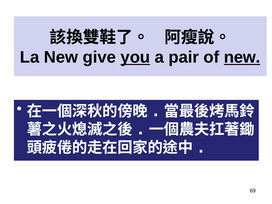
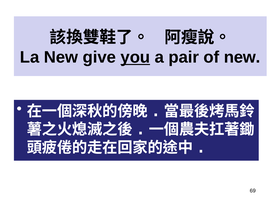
new at (242, 57) underline: present -> none
